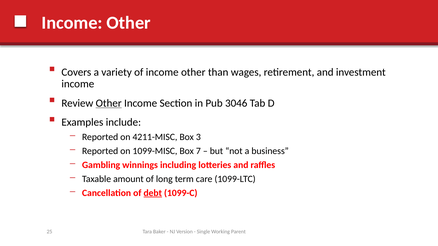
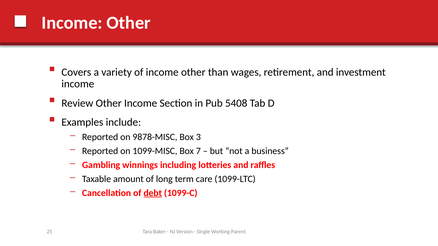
Other at (109, 103) underline: present -> none
3046: 3046 -> 5408
4211-MISC: 4211-MISC -> 9878-MISC
